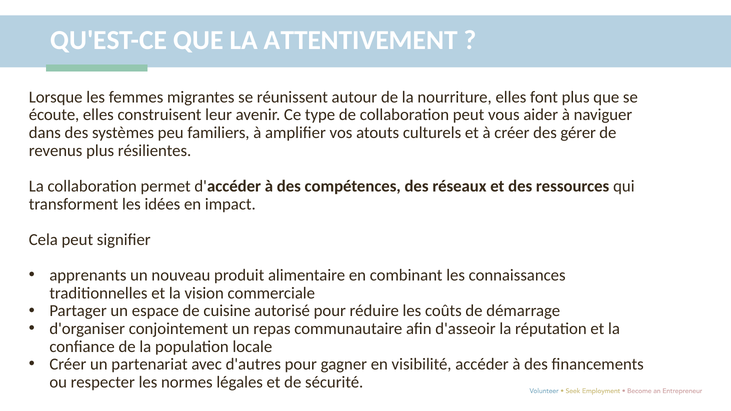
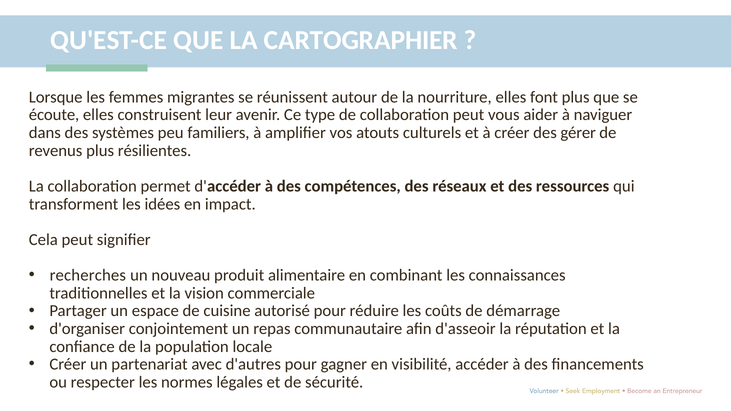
ATTENTIVEMENT: ATTENTIVEMENT -> CARTOGRAPHIER
apprenants: apprenants -> recherches
